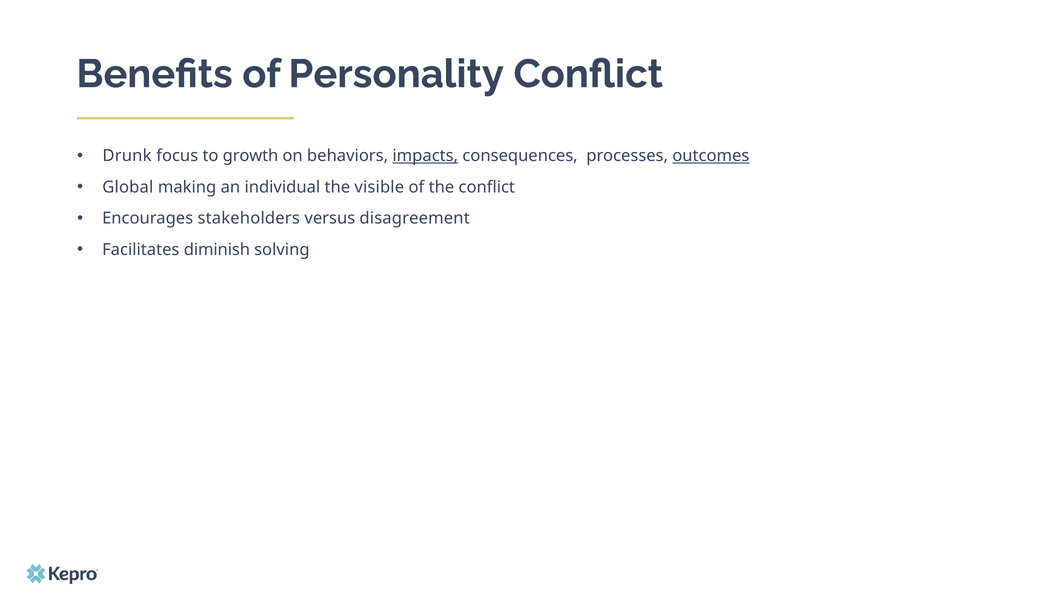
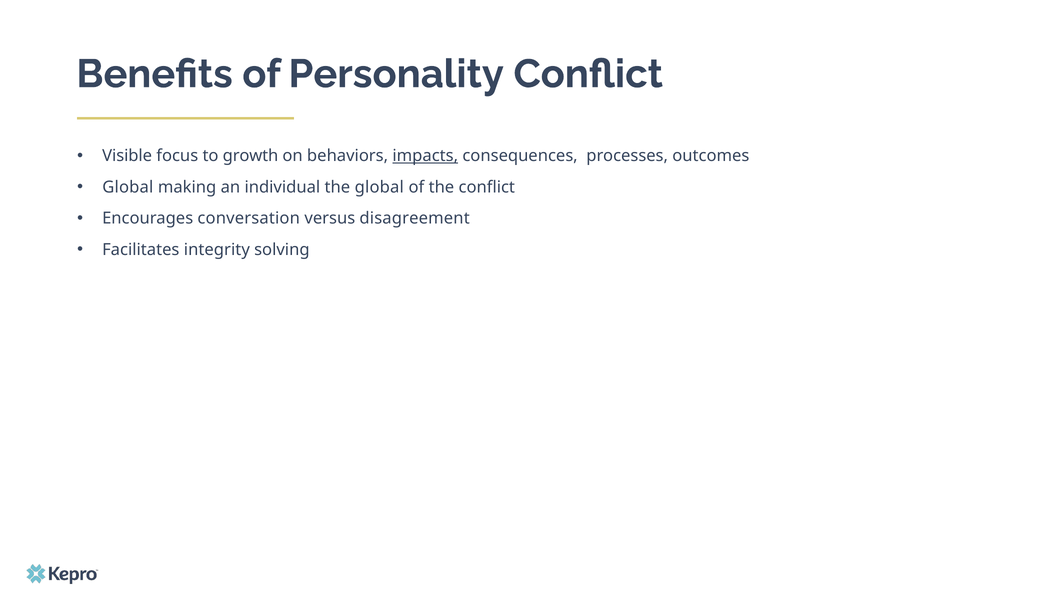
Drunk: Drunk -> Visible
outcomes underline: present -> none
the visible: visible -> global
stakeholders: stakeholders -> conversation
diminish: diminish -> integrity
